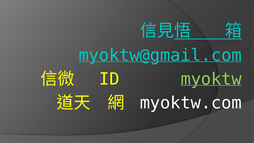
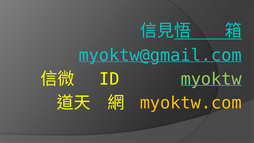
myoktw.com colour: white -> yellow
